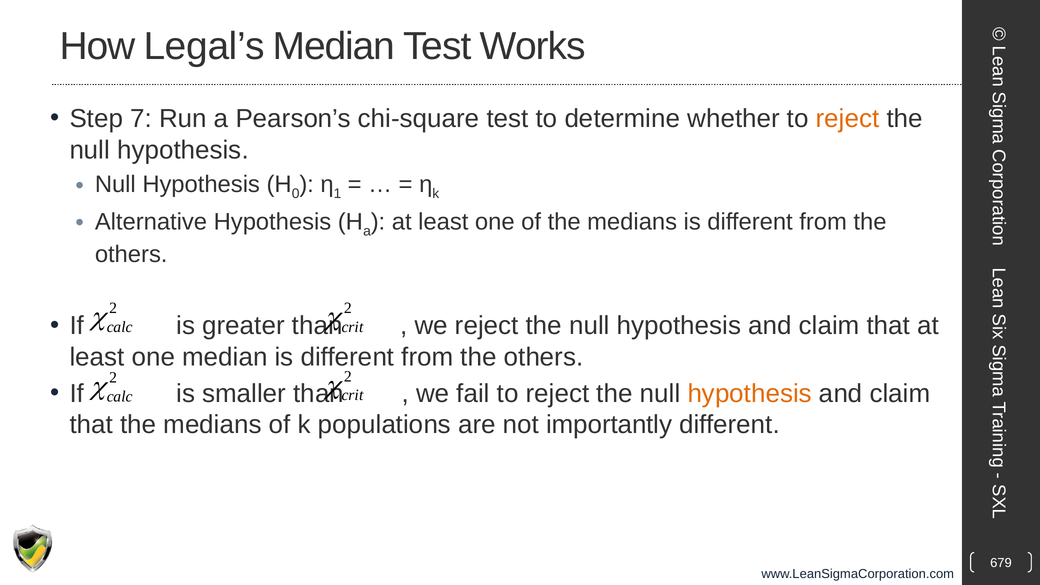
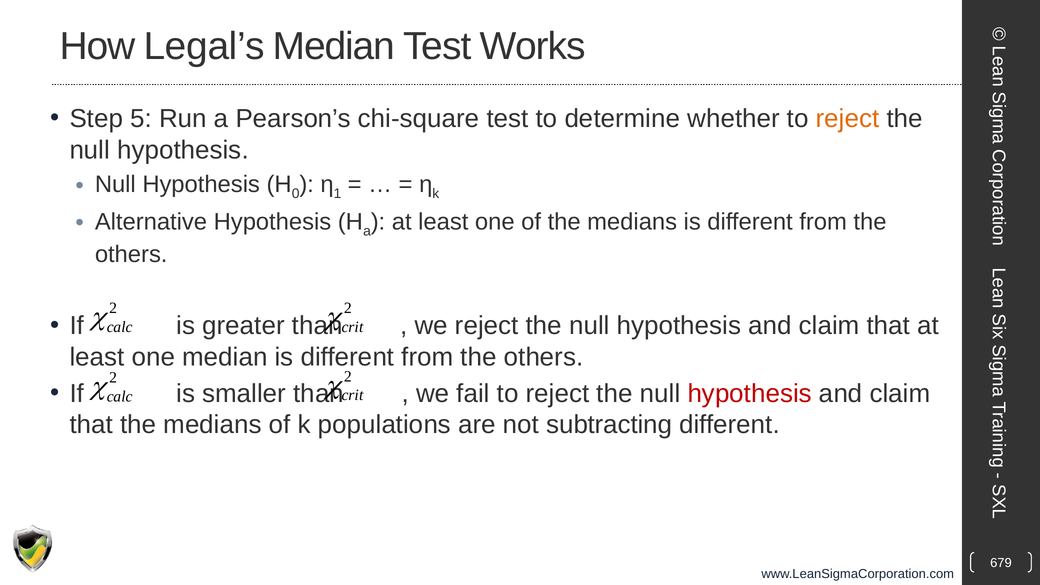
7: 7 -> 5
hypothesis at (750, 393) colour: orange -> red
importantly: importantly -> subtracting
